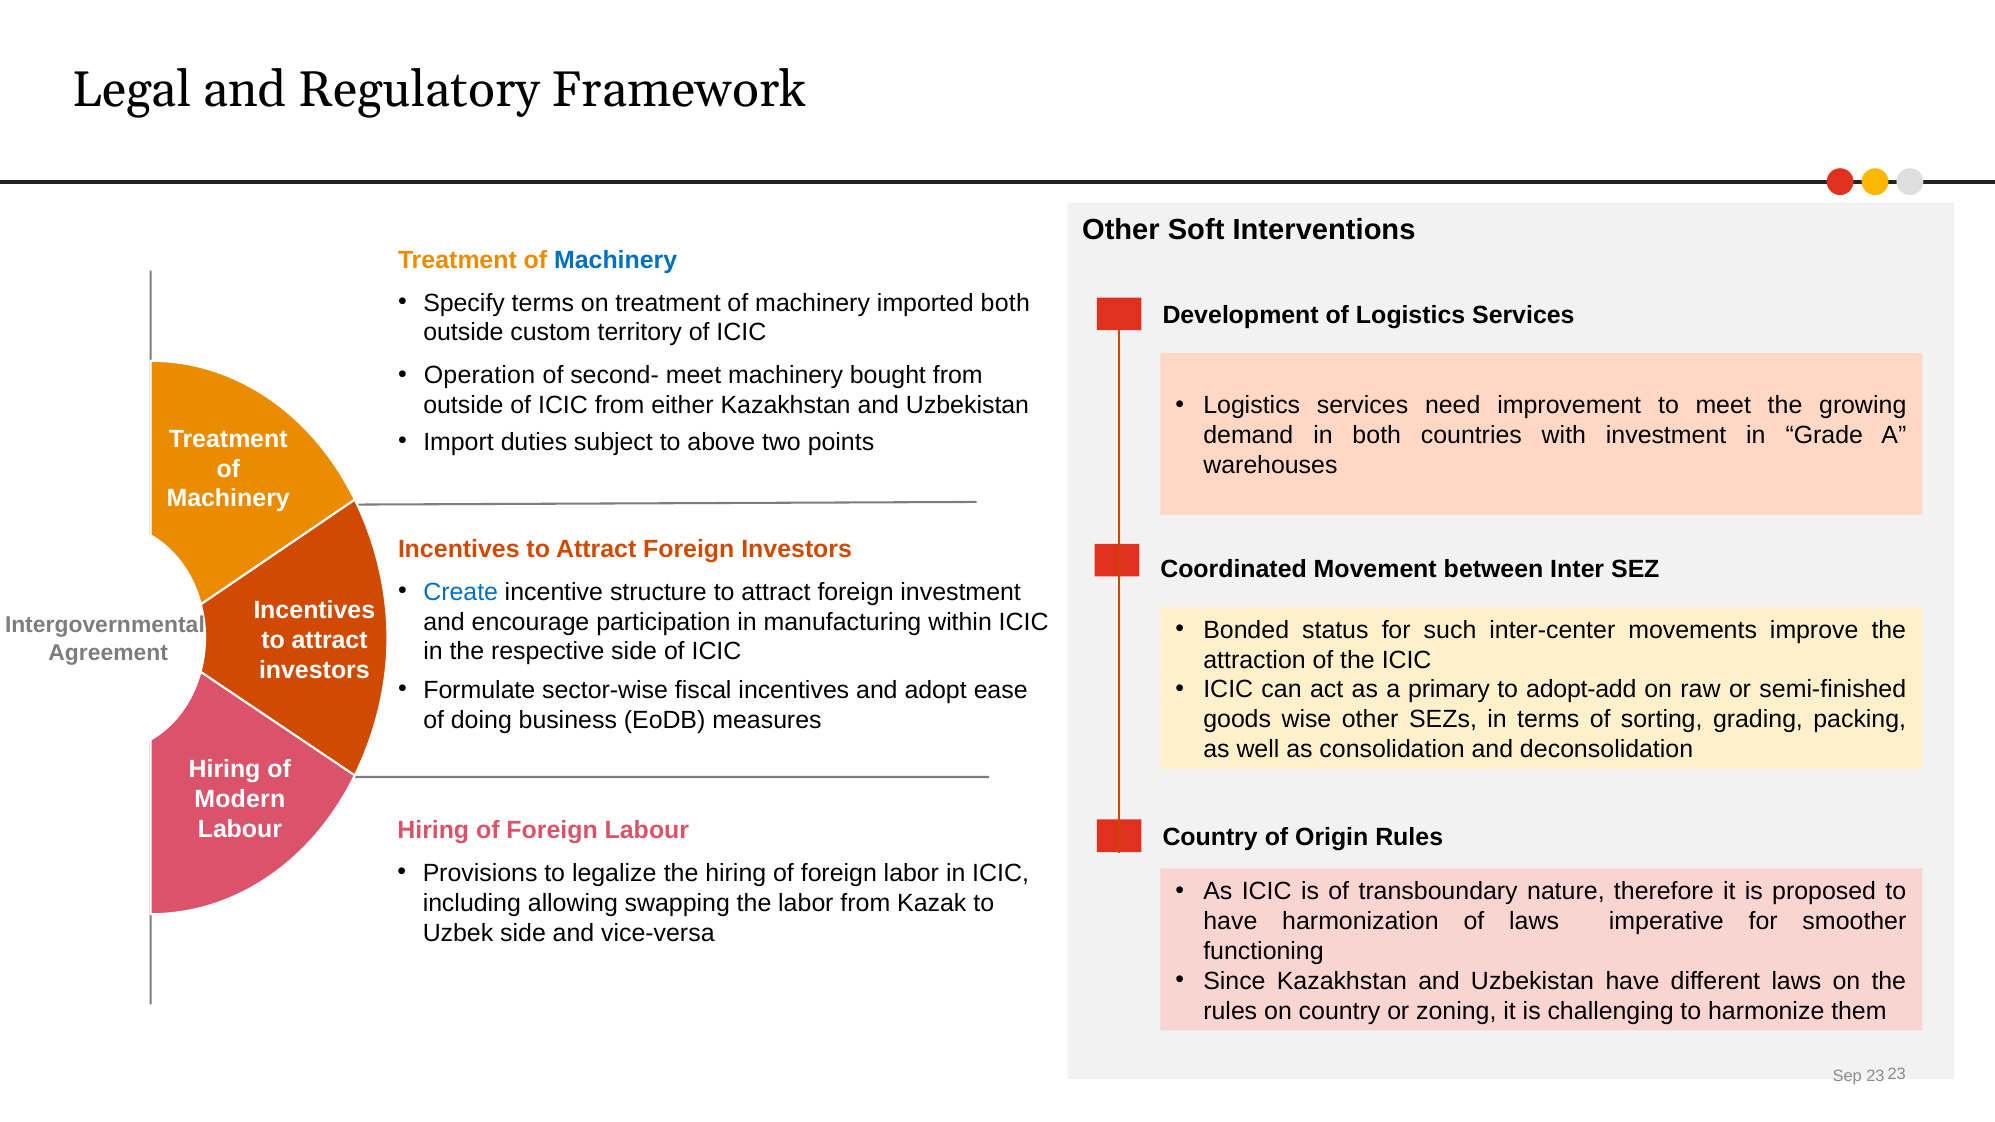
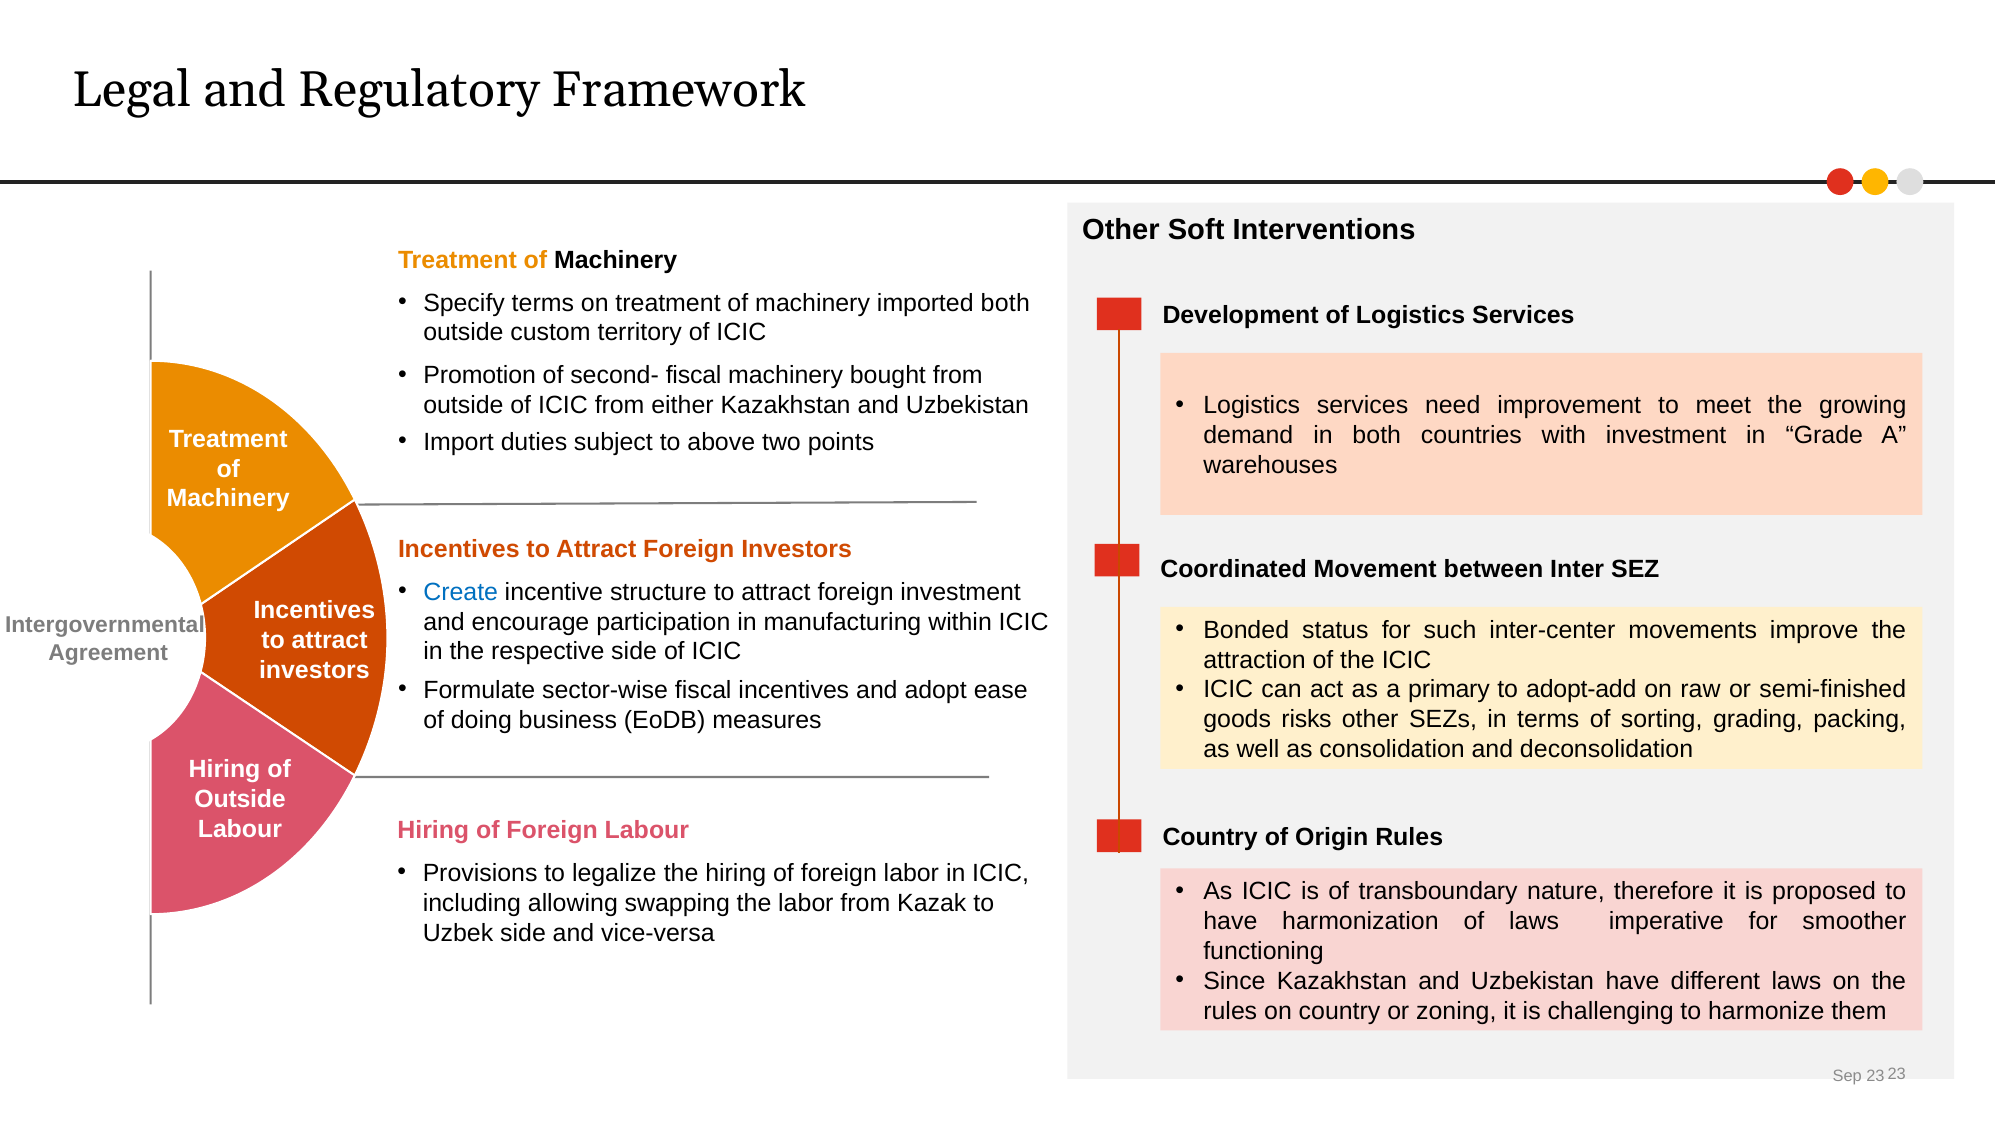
Machinery at (616, 260) colour: blue -> black
Operation: Operation -> Promotion
second- meet: meet -> fiscal
wise: wise -> risks
Modern at (240, 799): Modern -> Outside
